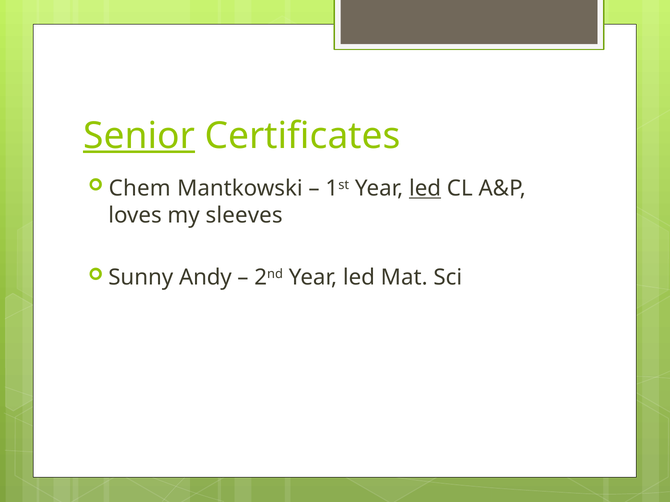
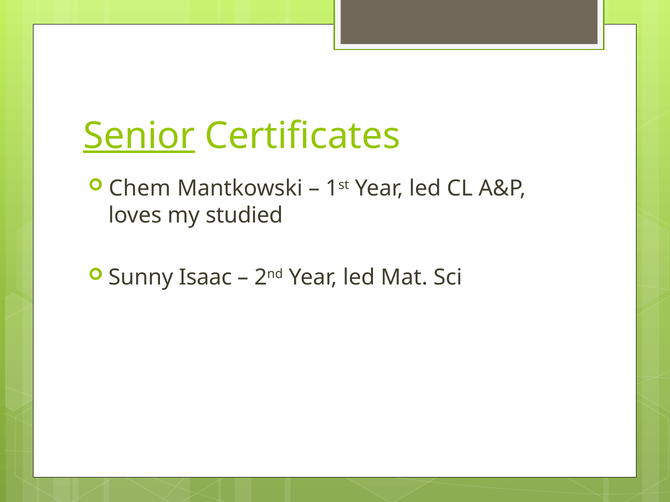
led at (425, 189) underline: present -> none
sleeves: sleeves -> studied
Andy: Andy -> Isaac
